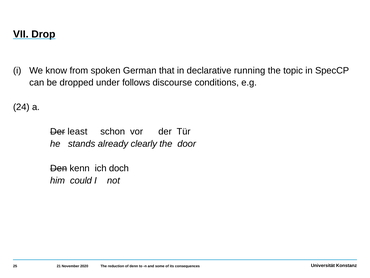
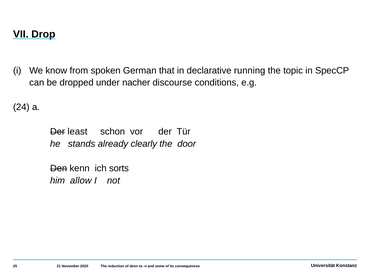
follows: follows -> nacher
doch: doch -> sorts
could: could -> allow
